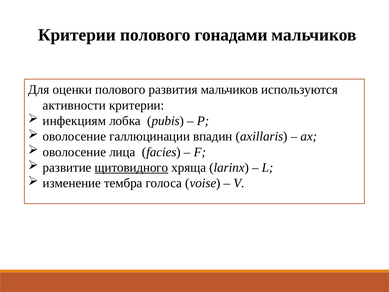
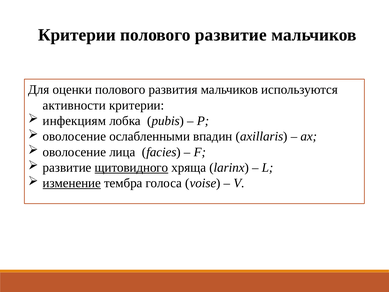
полового гонадами: гонадами -> развитие
галлюцинации: галлюцинации -> ослабленными
изменение underline: none -> present
